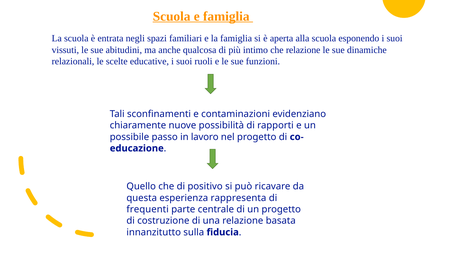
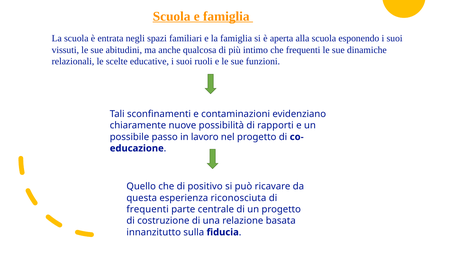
che relazione: relazione -> frequenti
rappresenta: rappresenta -> riconosciuta
